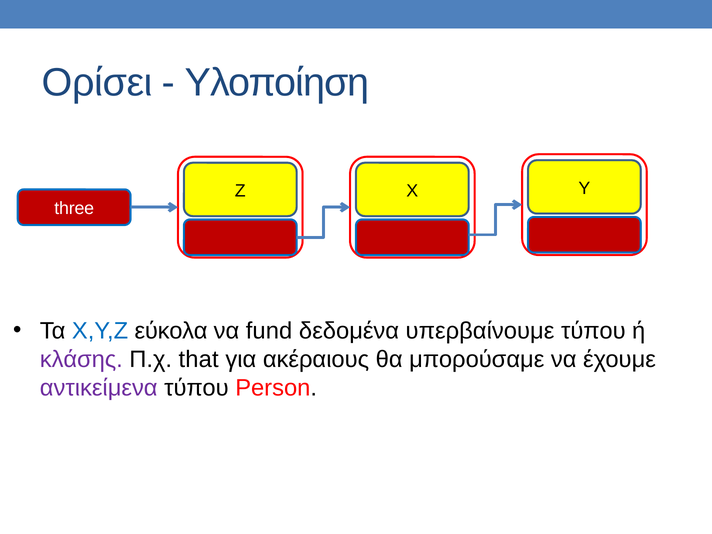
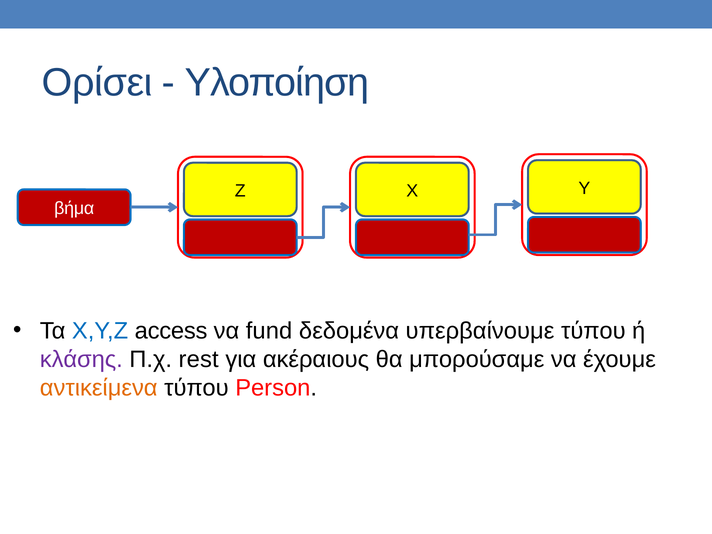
three: three -> βήμα
εύκολα: εύκολα -> access
that: that -> rest
αντικείμενα colour: purple -> orange
